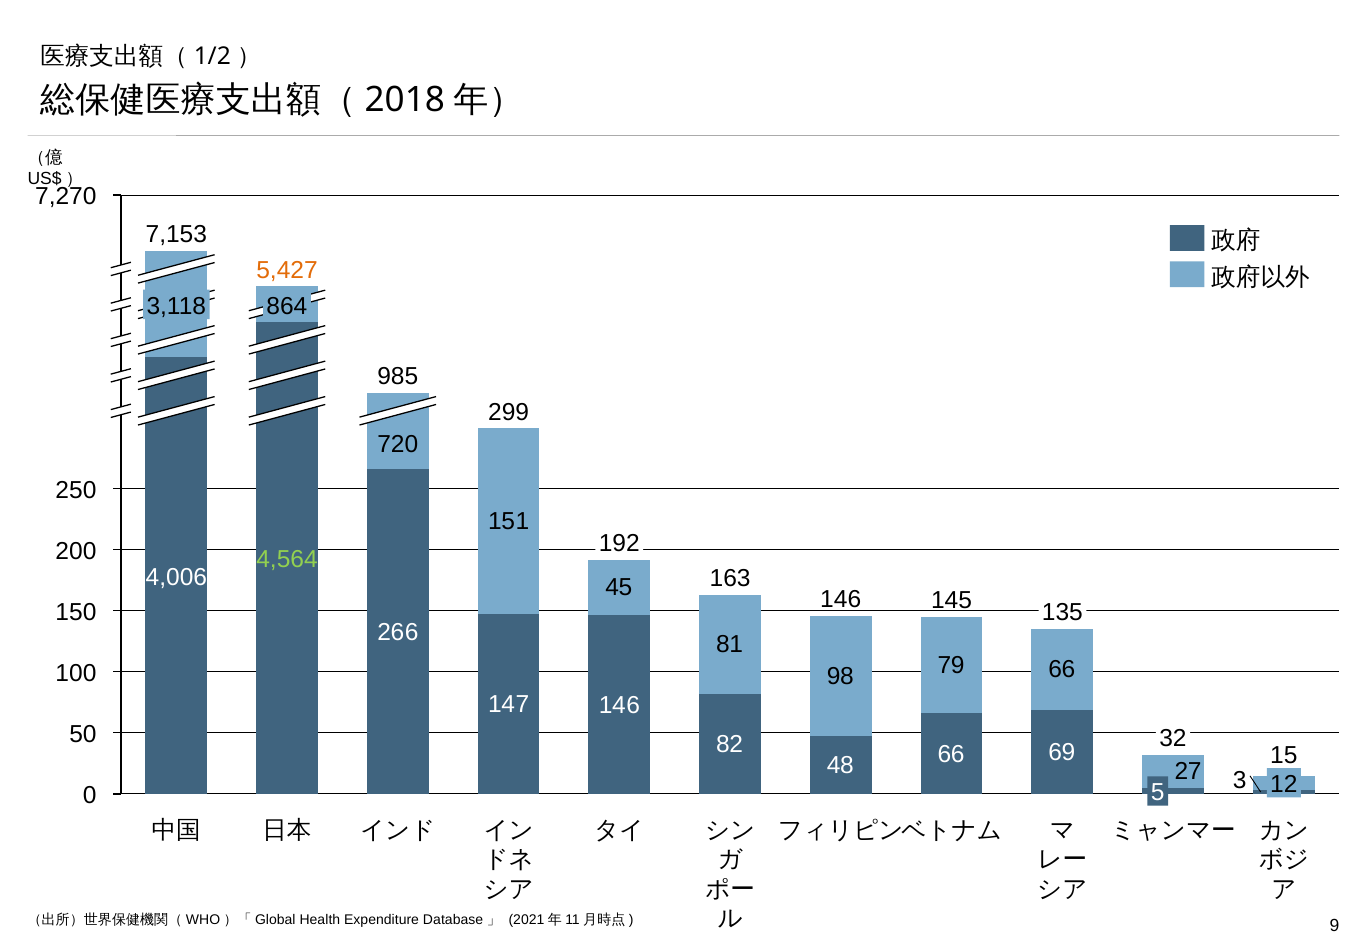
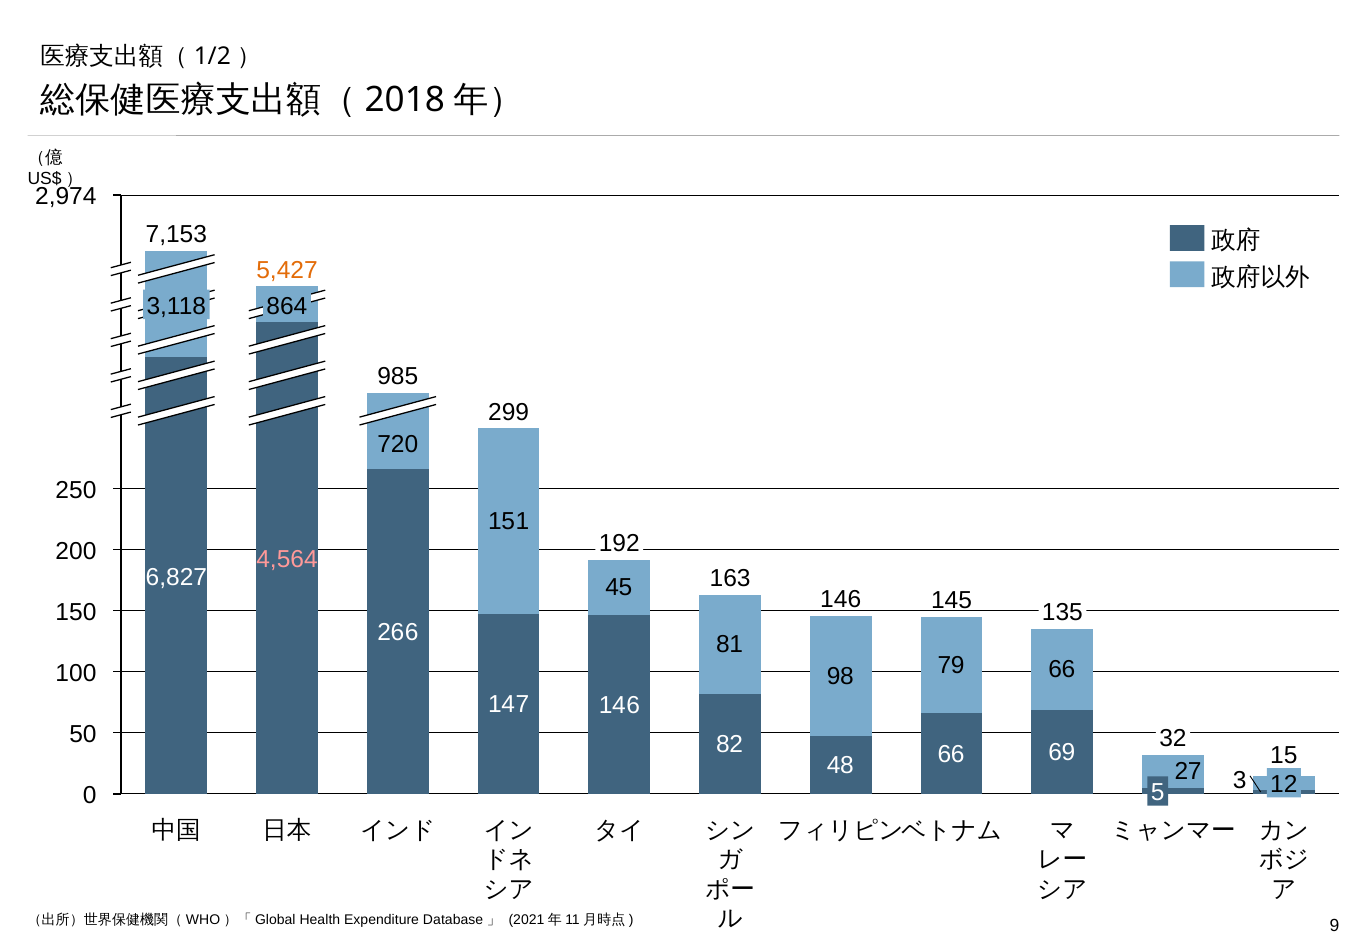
7,270: 7,270 -> 2,974
4,564 colour: light green -> pink
4,006: 4,006 -> 6,827
